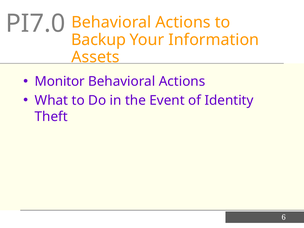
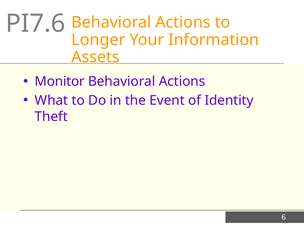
PI7.0: PI7.0 -> PI7.6
Backup: Backup -> Longer
